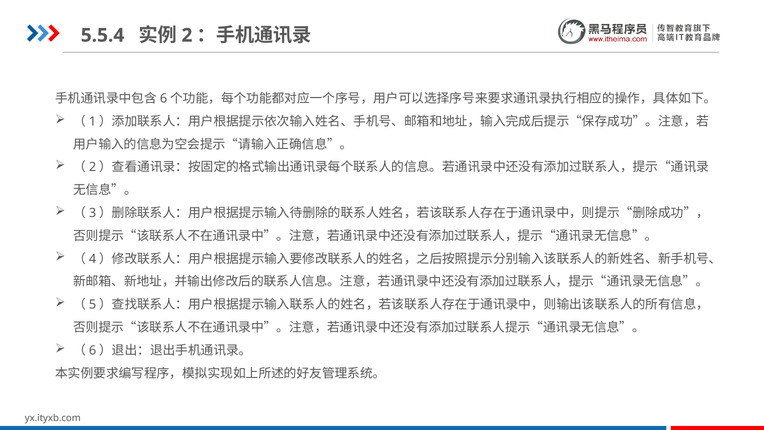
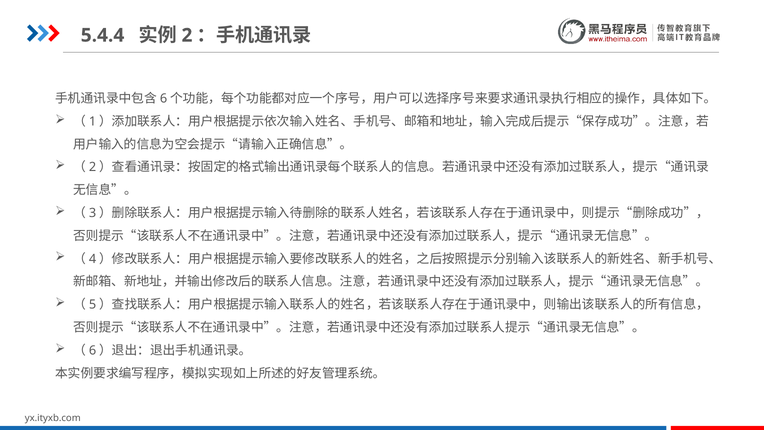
5.5.4: 5.5.4 -> 5.4.4
